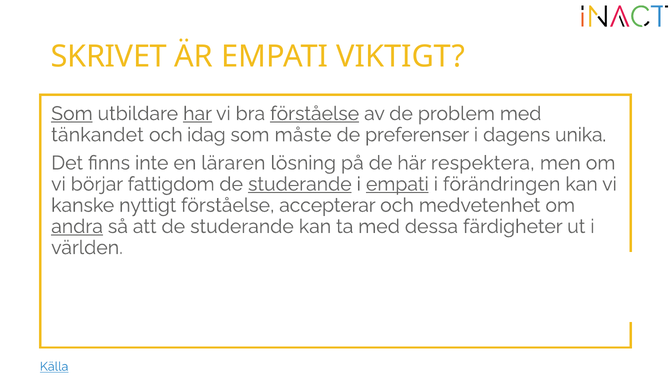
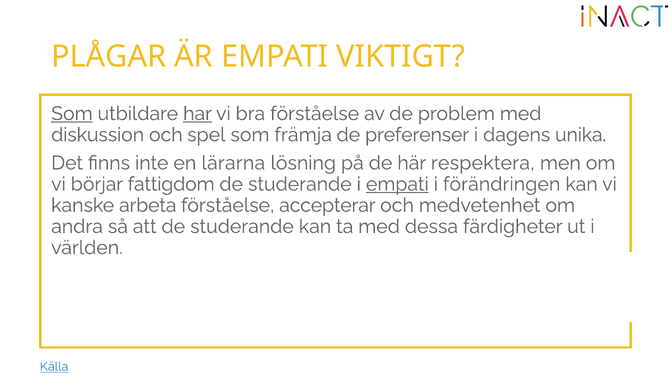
SKRIVET: SKRIVET -> PLÅGAR
förståelse at (315, 113) underline: present -> none
tänkandet: tänkandet -> diskussion
idag: idag -> spel
måste: måste -> främja
läraren: läraren -> lärarna
studerande at (300, 184) underline: present -> none
nyttigt: nyttigt -> arbeta
andra underline: present -> none
